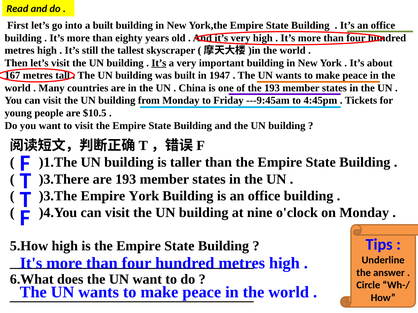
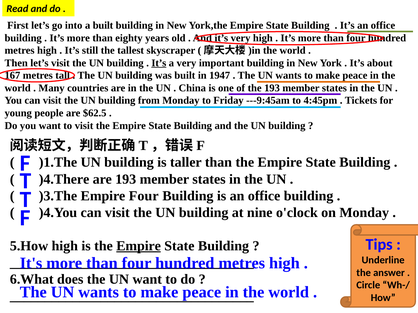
$10.5: $10.5 -> $62.5
)3.There: )3.There -> )4.There
Empire York: York -> Four
Empire at (139, 246) underline: none -> present
